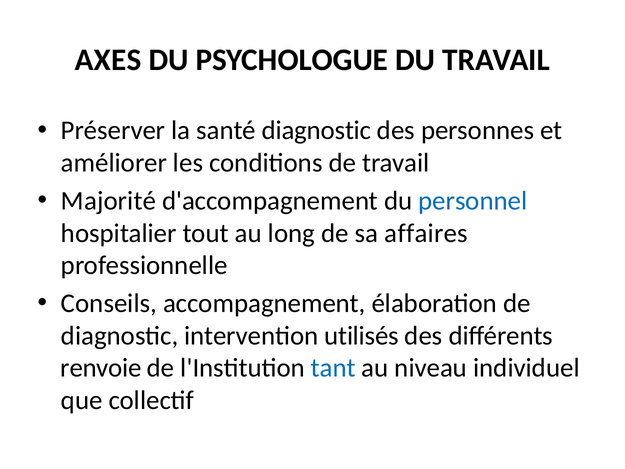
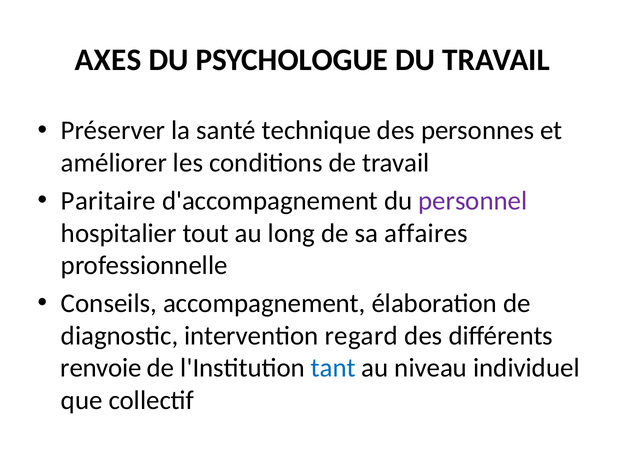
santé diagnostic: diagnostic -> technique
Majorité: Majorité -> Paritaire
personnel colour: blue -> purple
utilisés: utilisés -> regard
